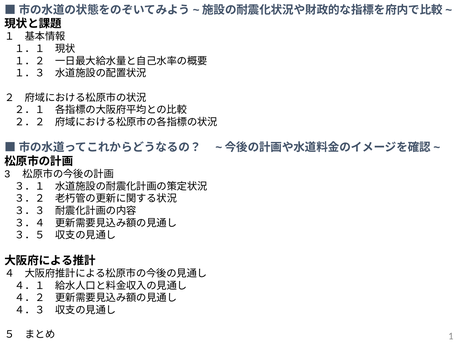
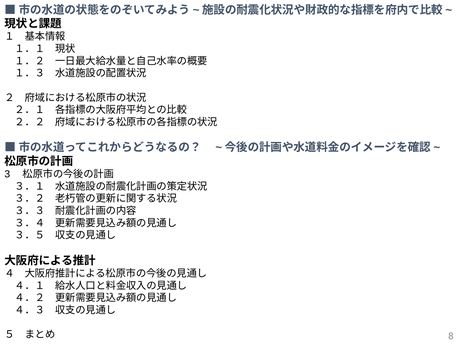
1: 1 -> 8
